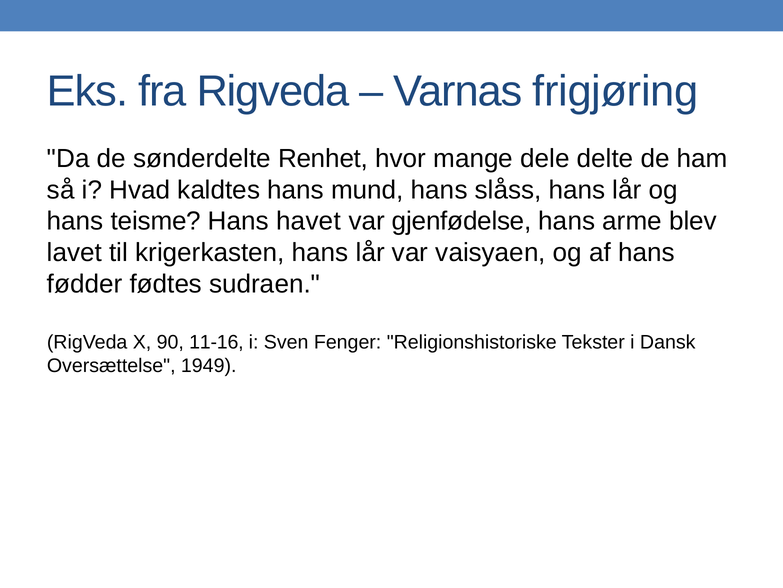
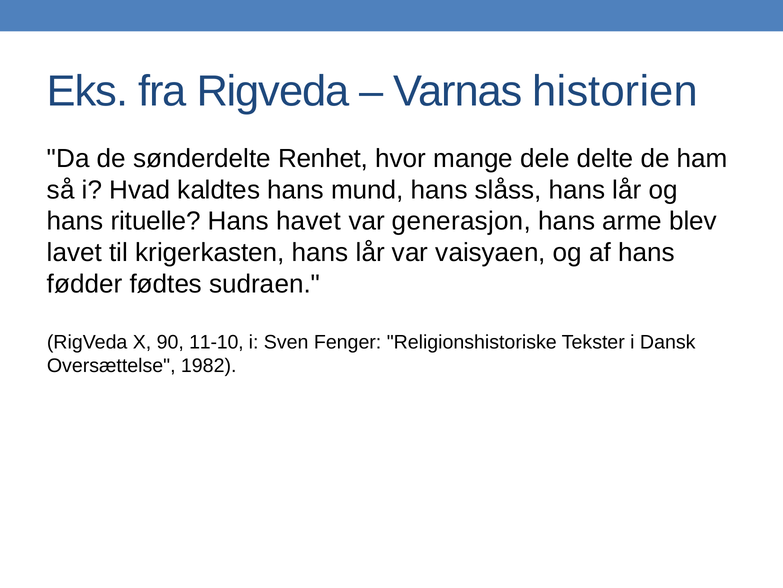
frigjøring: frigjøring -> historien
teisme: teisme -> rituelle
gjenfødelse: gjenfødelse -> generasjon
11-16: 11-16 -> 11-10
1949: 1949 -> 1982
